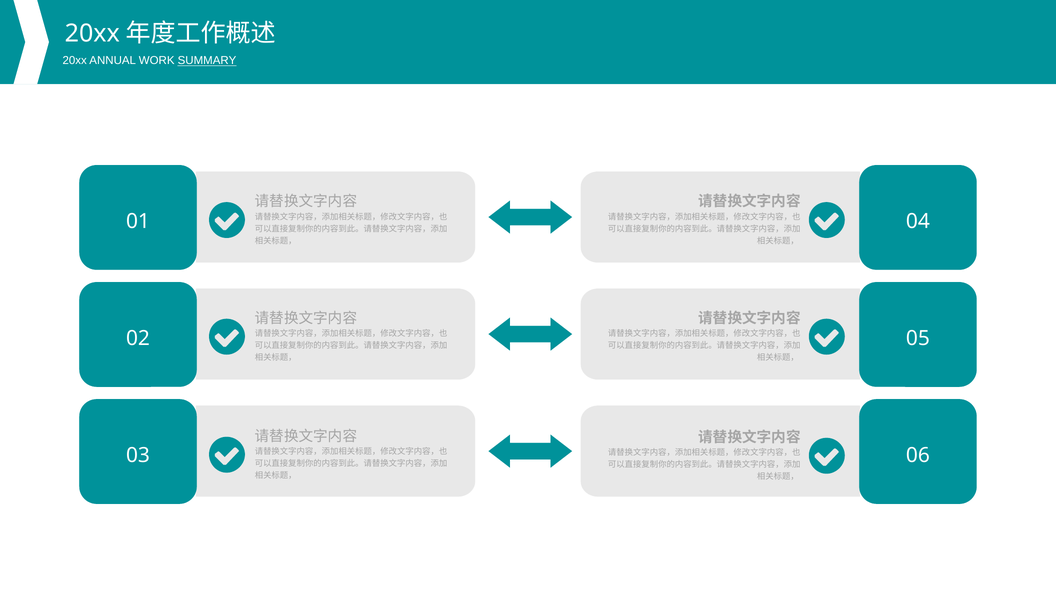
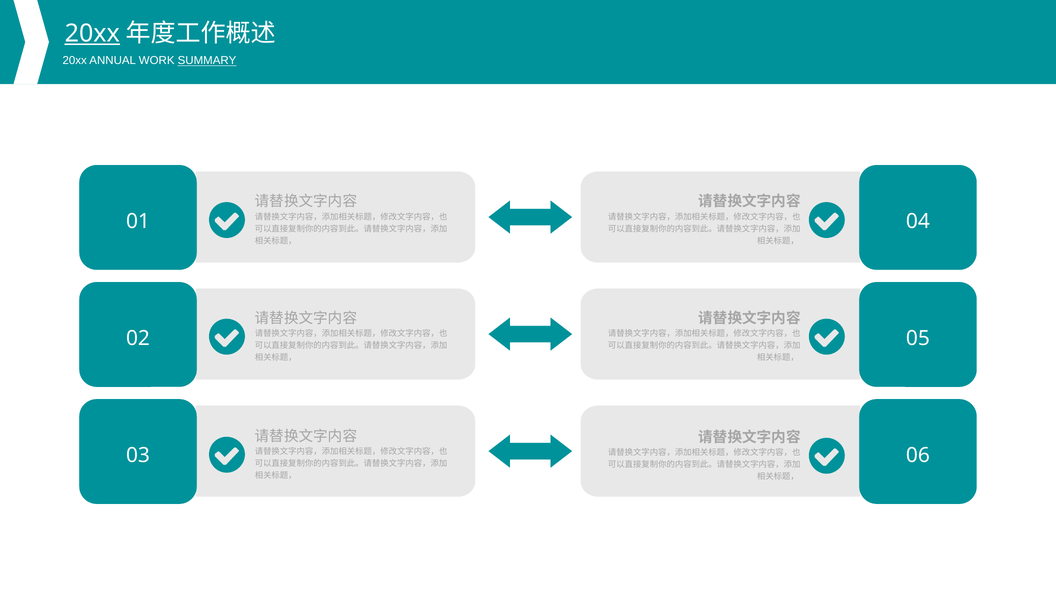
20xx at (92, 34) underline: none -> present
